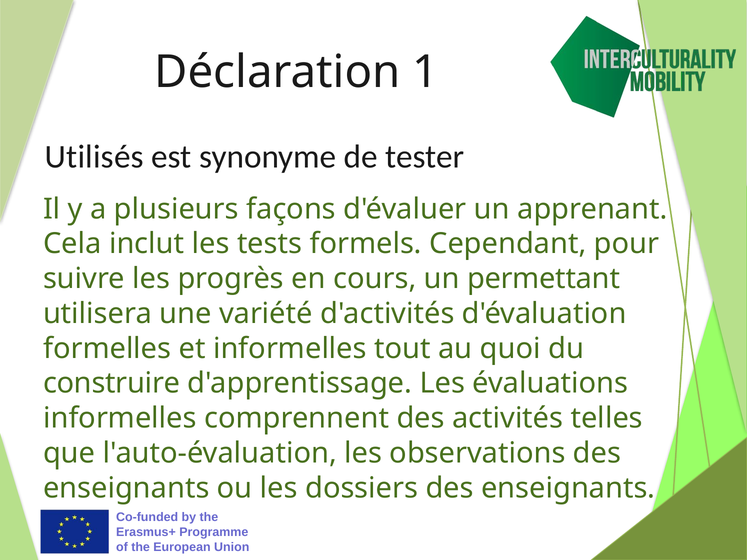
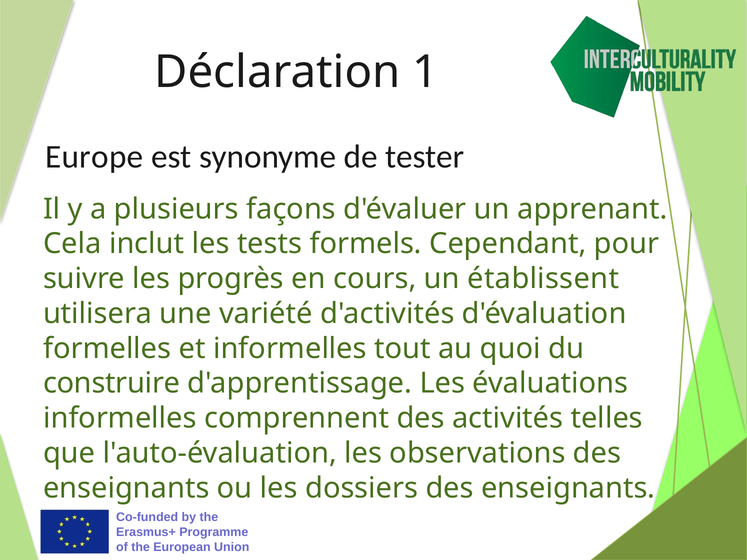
Utilisés: Utilisés -> Europe
permettant: permettant -> établissent
